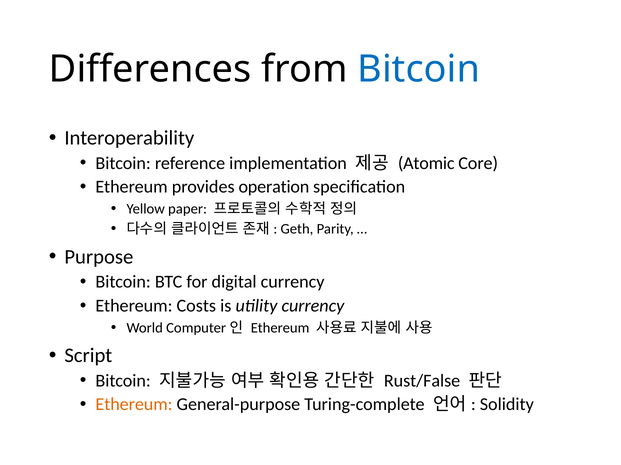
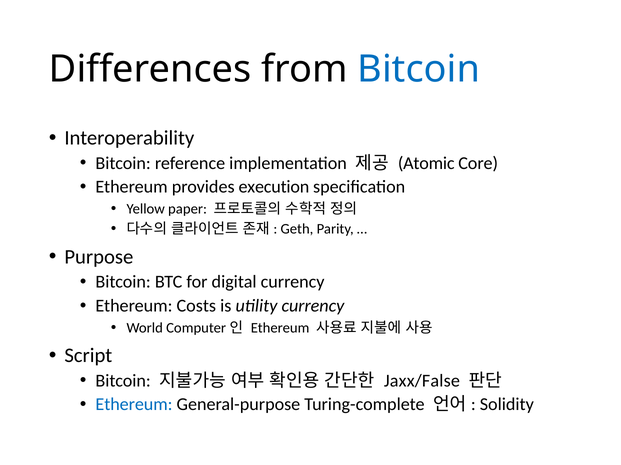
operation: operation -> execution
Rust/False: Rust/False -> Jaxx/False
Ethereum at (134, 405) colour: orange -> blue
